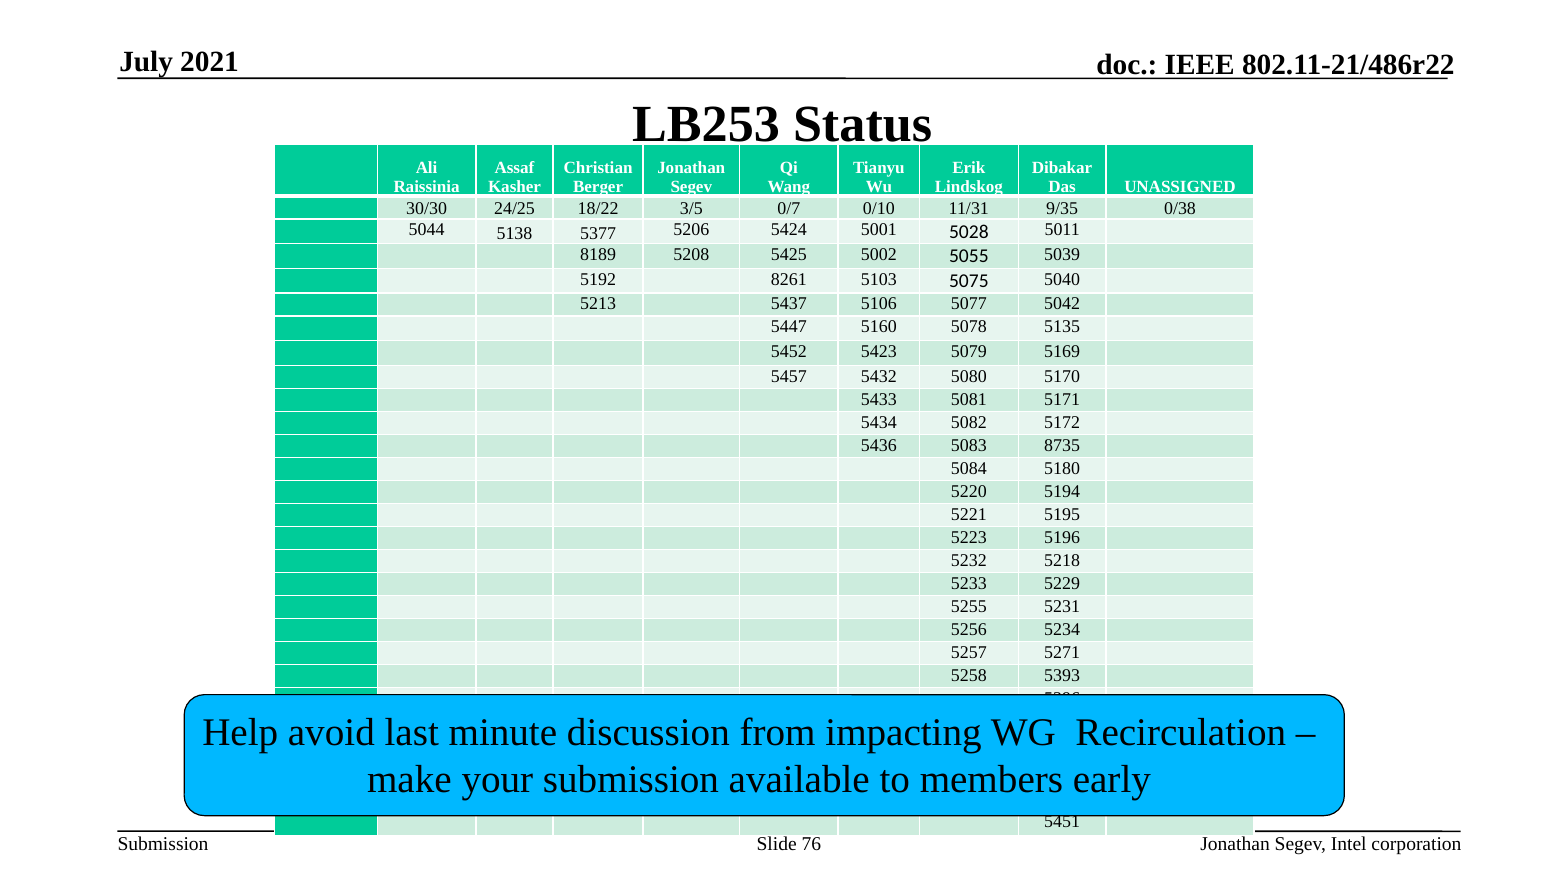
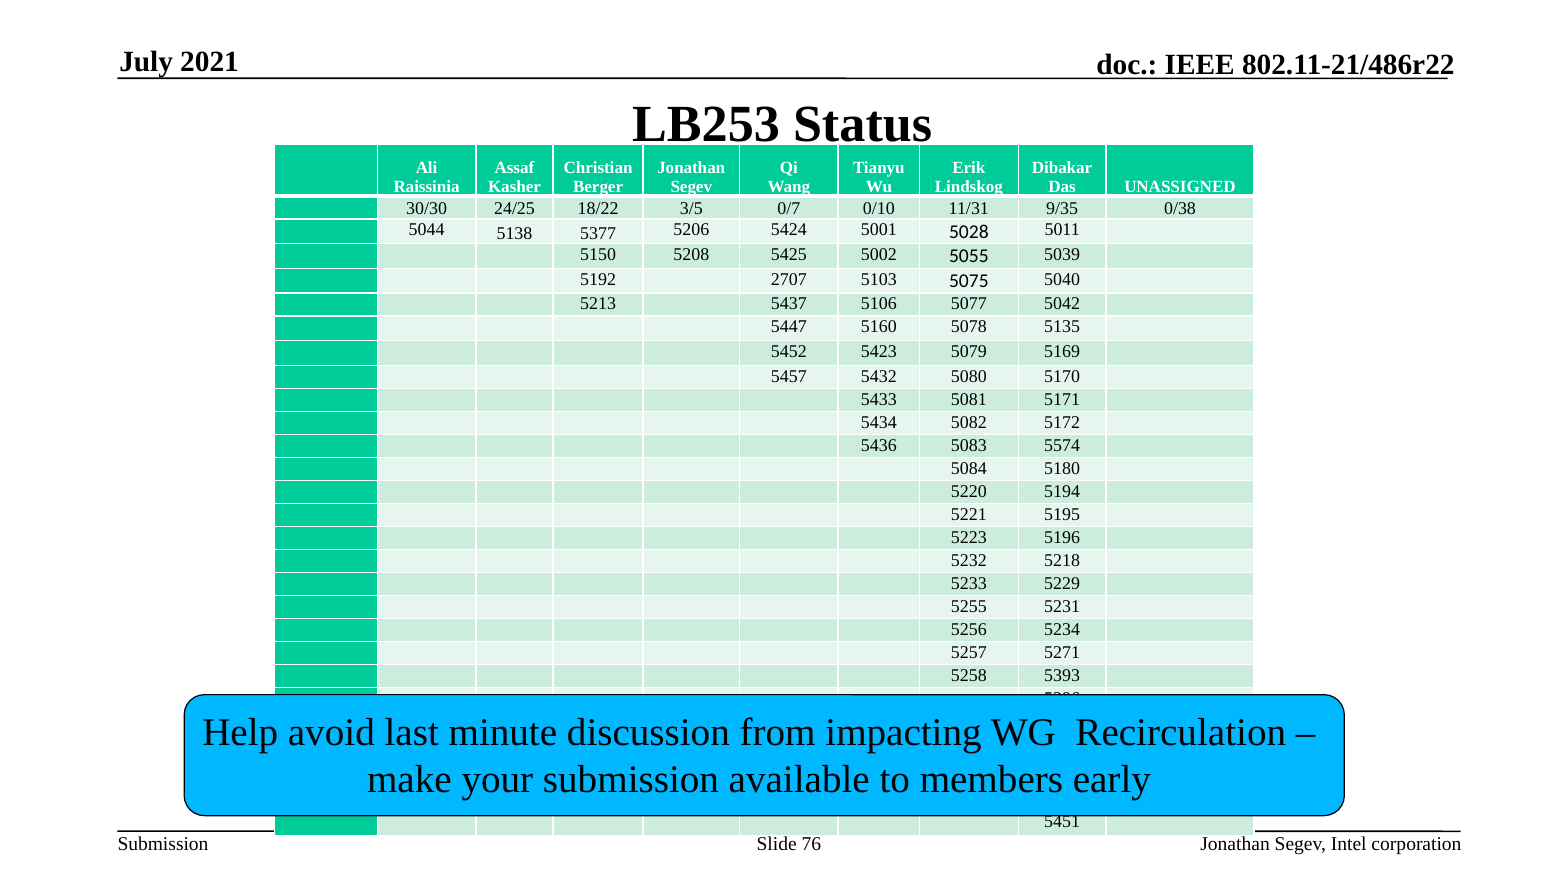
8189: 8189 -> 5150
8261: 8261 -> 2707
8735: 8735 -> 5574
